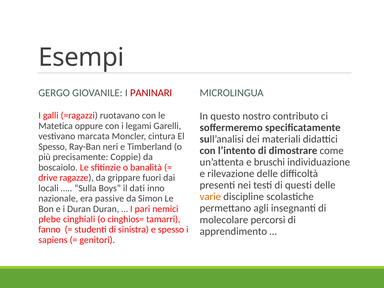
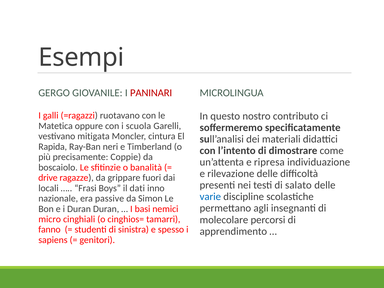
legami: legami -> scuola
marcata: marcata -> mitigata
Spesso at (53, 147): Spesso -> Rapida
bruschi: bruschi -> ripresa
questi: questi -> salato
Sulla: Sulla -> Frasi
varie colour: orange -> blue
pari: pari -> basi
plebe: plebe -> micro
